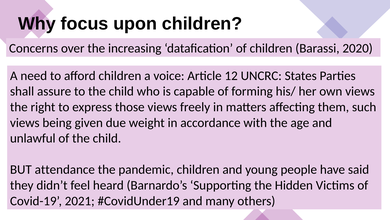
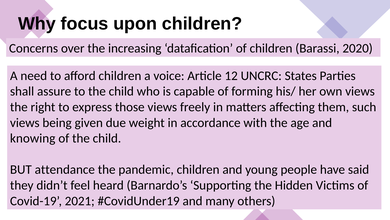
unlawful: unlawful -> knowing
